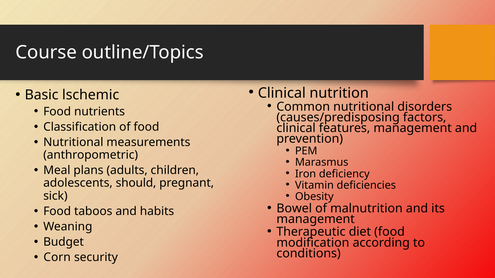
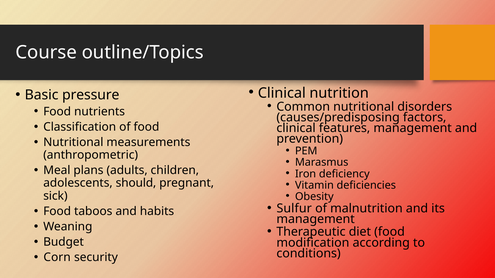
lschemic: lschemic -> pressure
Bowel: Bowel -> Sulfur
